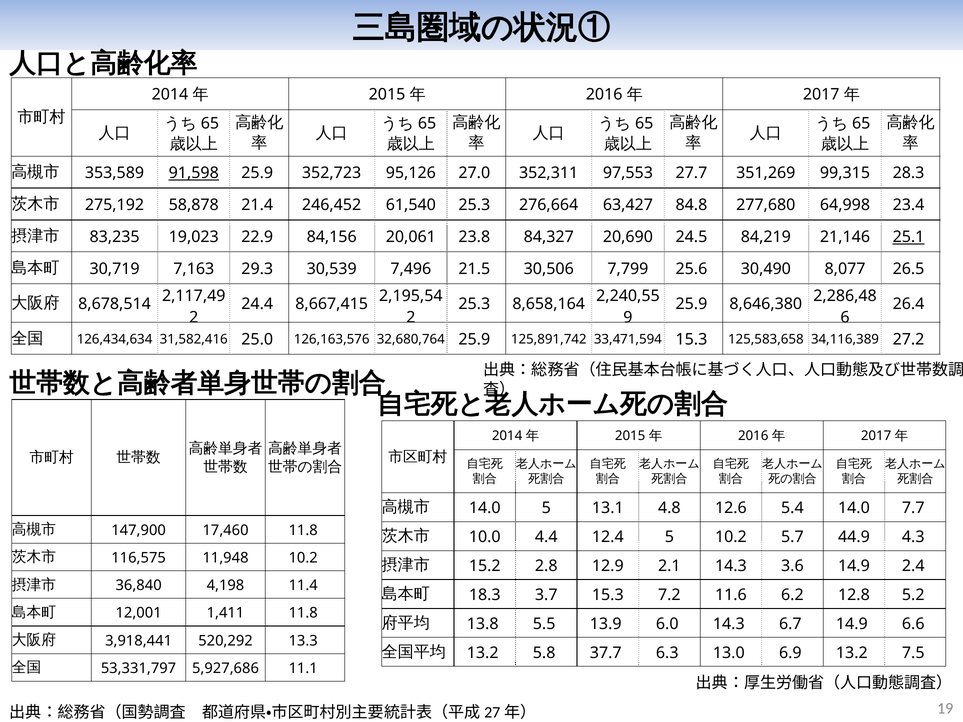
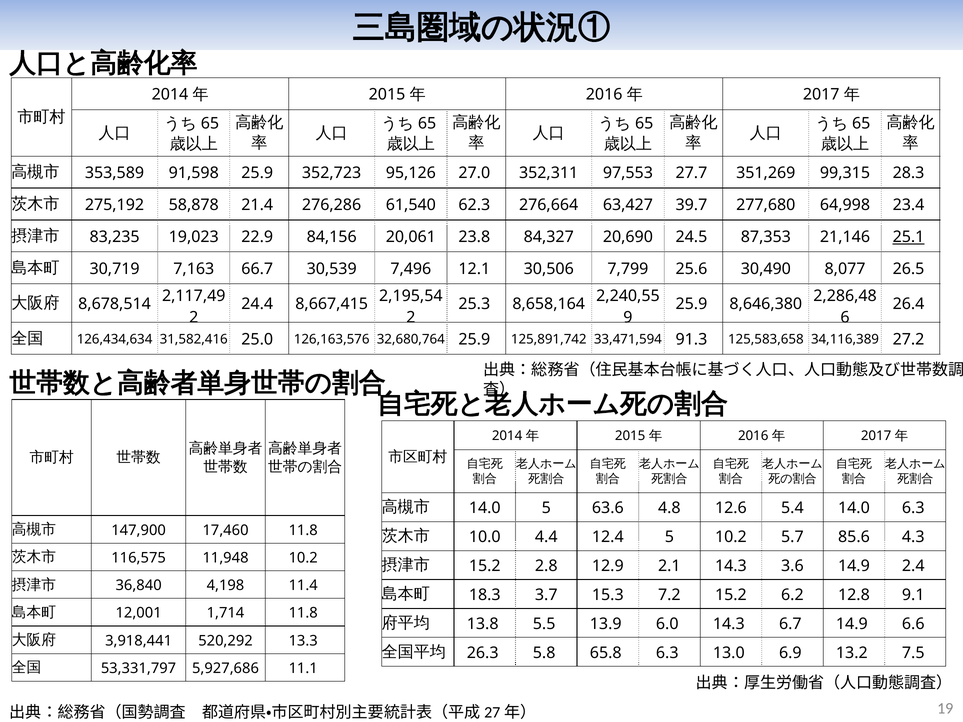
91,598 underline: present -> none
246,452: 246,452 -> 276,286
61,540 25.3: 25.3 -> 62.3
84.8: 84.8 -> 39.7
84,219: 84,219 -> 87,353
29.3: 29.3 -> 66.7
21.5: 21.5 -> 12.1
33,471,594 15.3: 15.3 -> 91.3
13.1: 13.1 -> 63.6
14.0 7.7: 7.7 -> 6.3
44.9: 44.9 -> 85.6
7.2 11.6: 11.6 -> 15.2
5.2: 5.2 -> 9.1
1,411: 1,411 -> 1,714
13.2 at (483, 653): 13.2 -> 26.3
37.7: 37.7 -> 65.8
